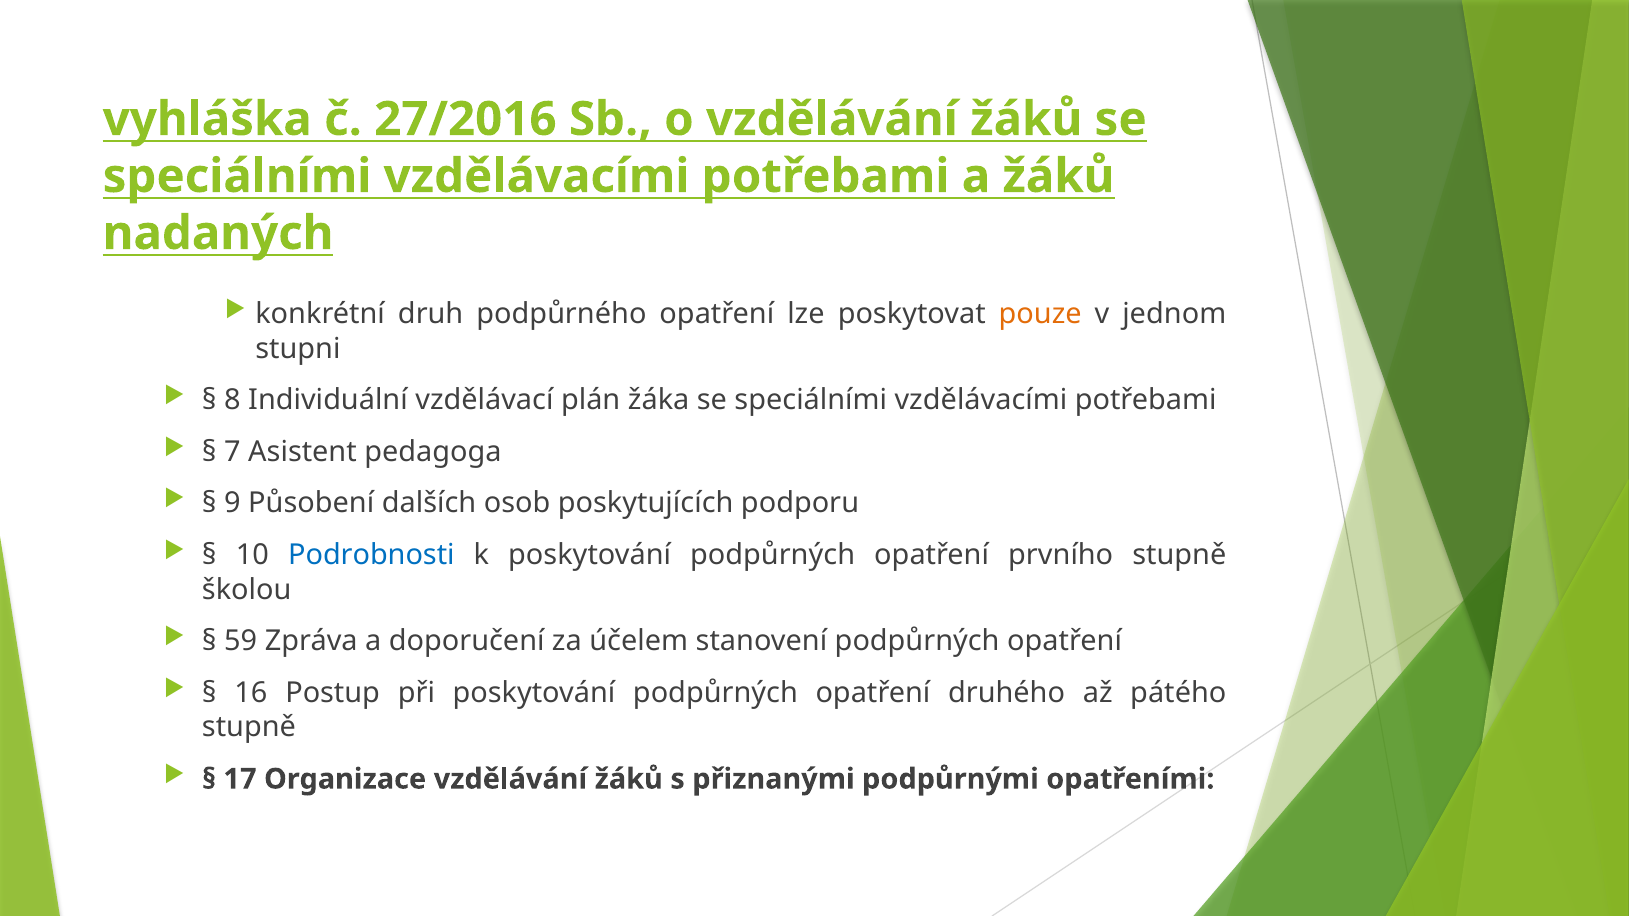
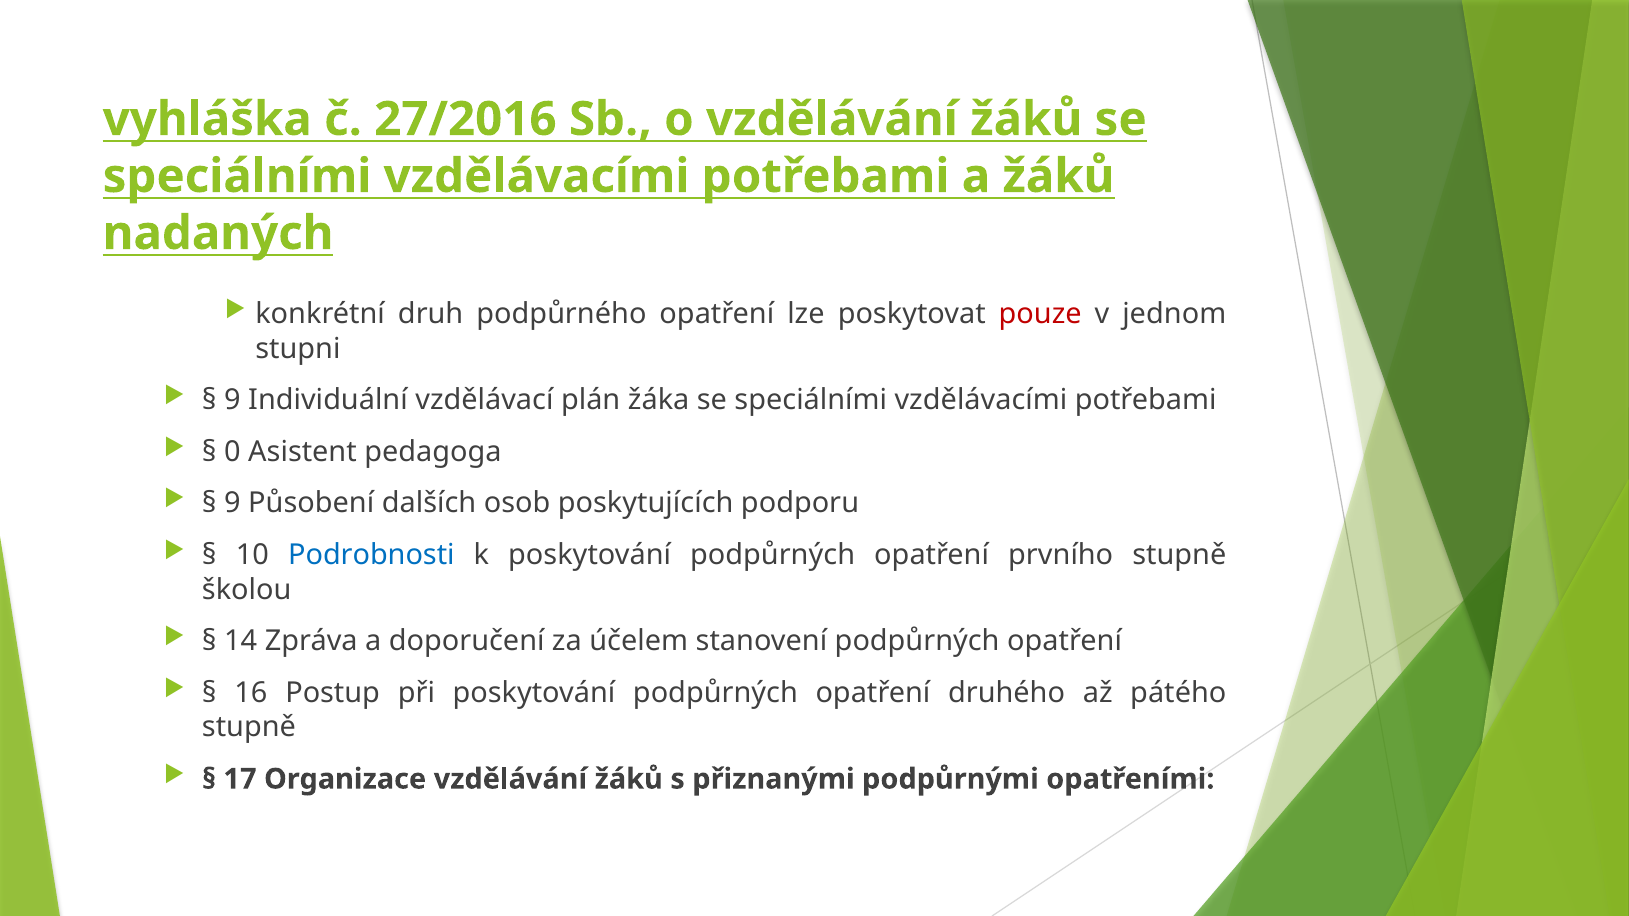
pouze colour: orange -> red
8 at (232, 400): 8 -> 9
7: 7 -> 0
59: 59 -> 14
